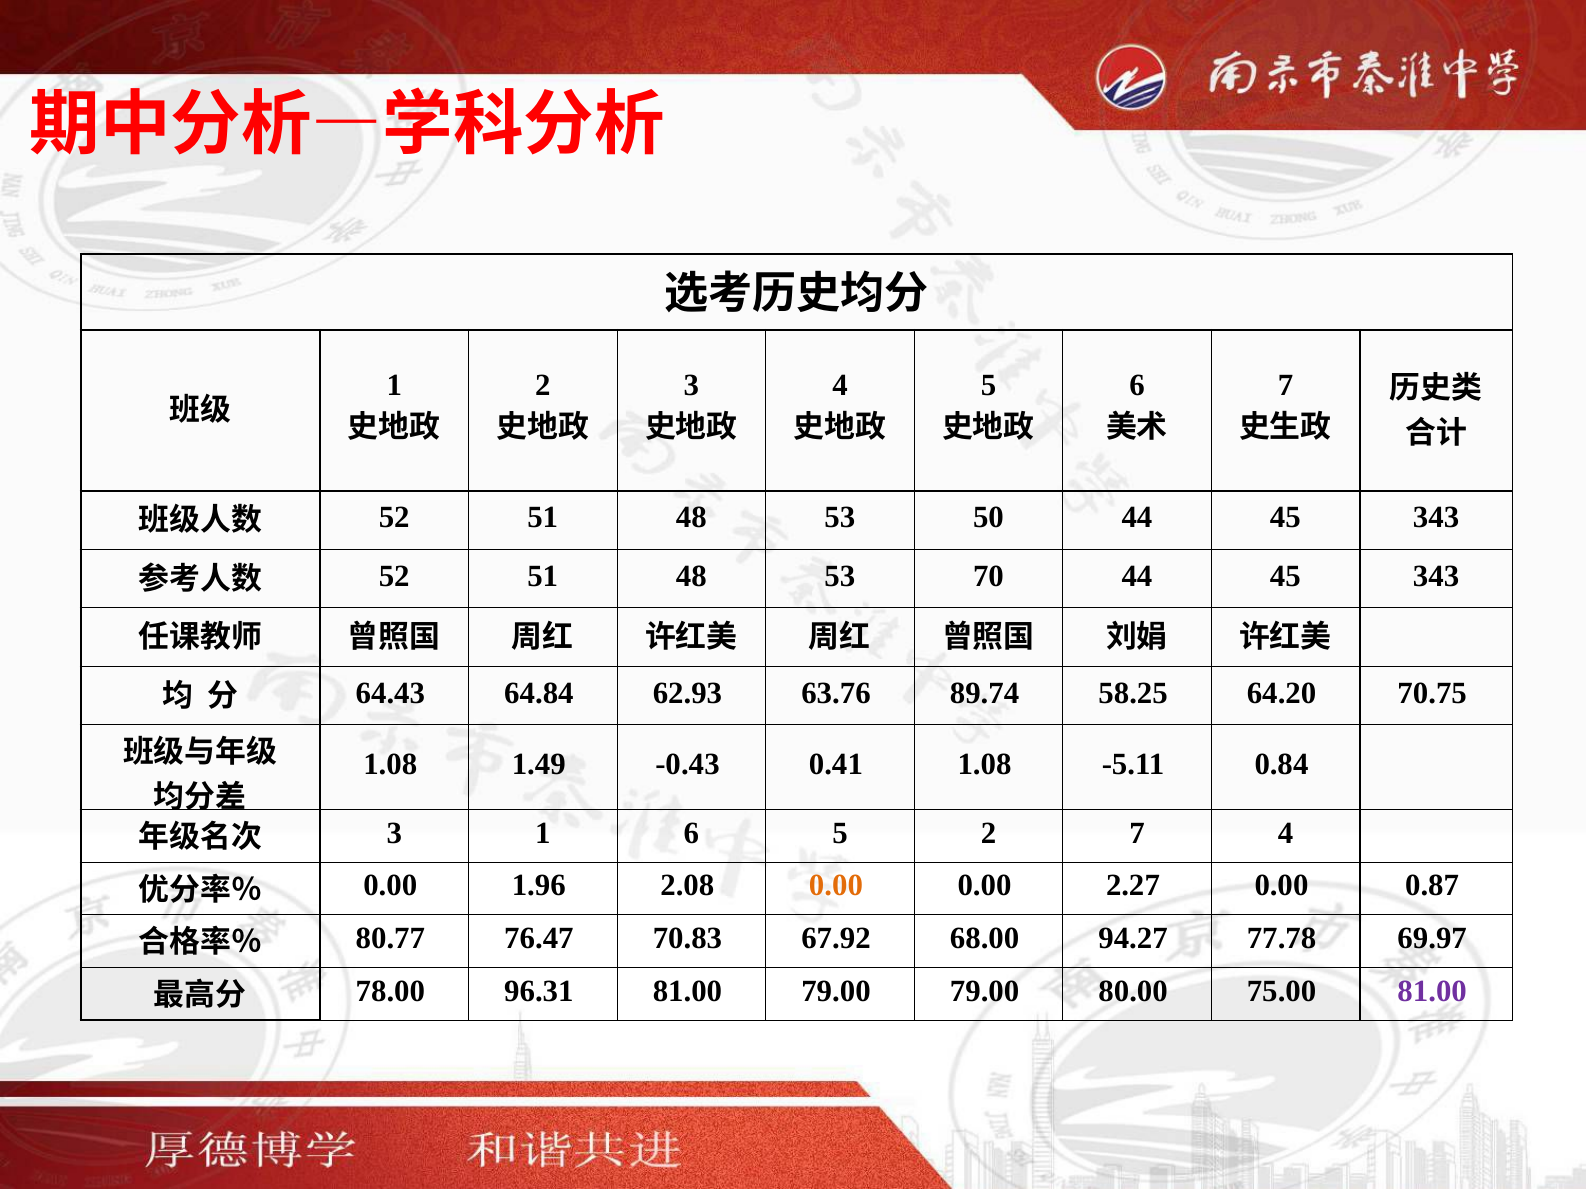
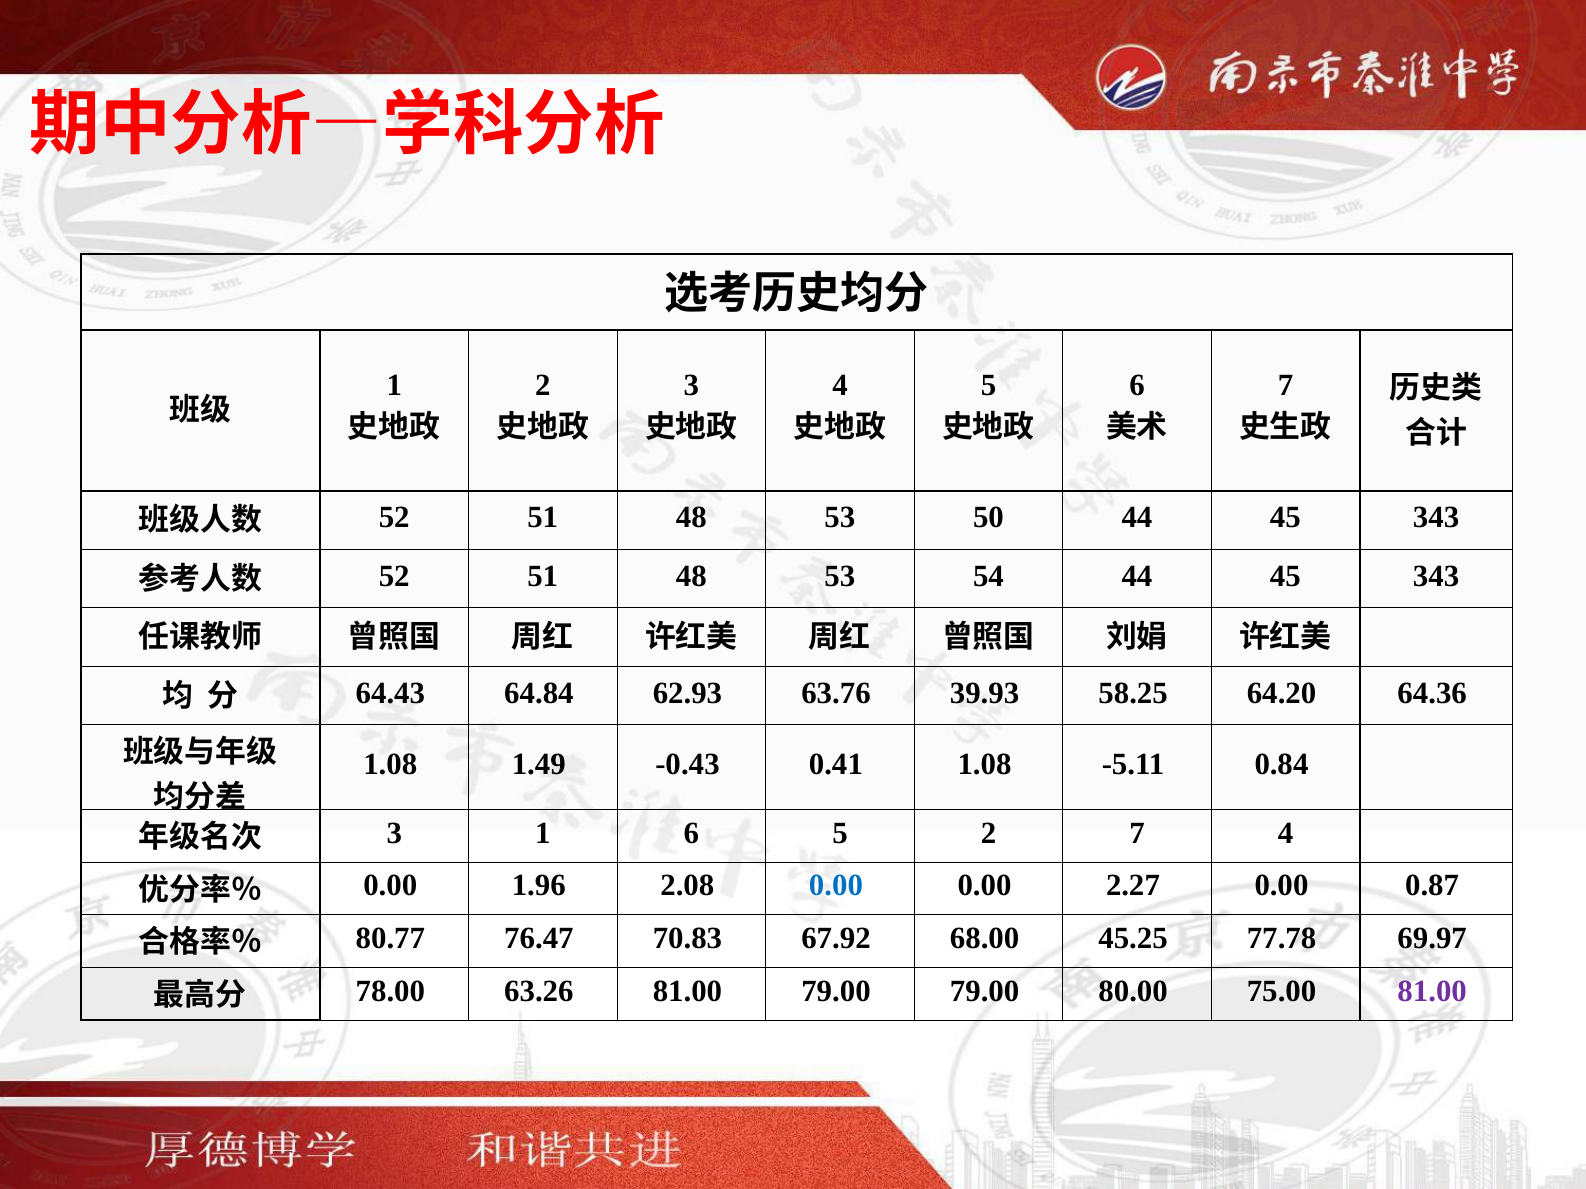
70: 70 -> 54
89.74: 89.74 -> 39.93
70.75: 70.75 -> 64.36
0.00 at (836, 886) colour: orange -> blue
94.27: 94.27 -> 45.25
96.31: 96.31 -> 63.26
